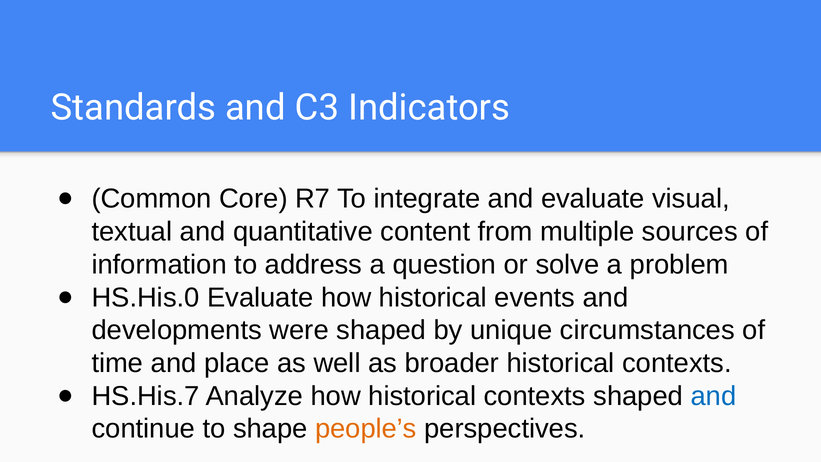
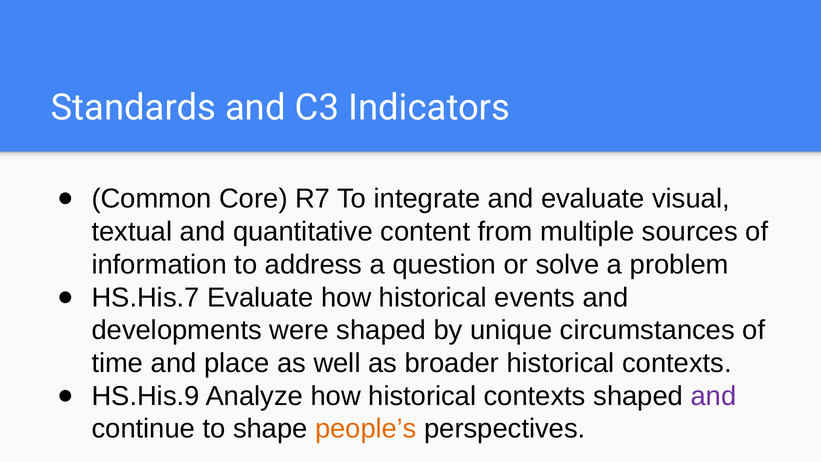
HS.His.0: HS.His.0 -> HS.His.7
HS.His.7: HS.His.7 -> HS.His.9
and at (713, 396) colour: blue -> purple
